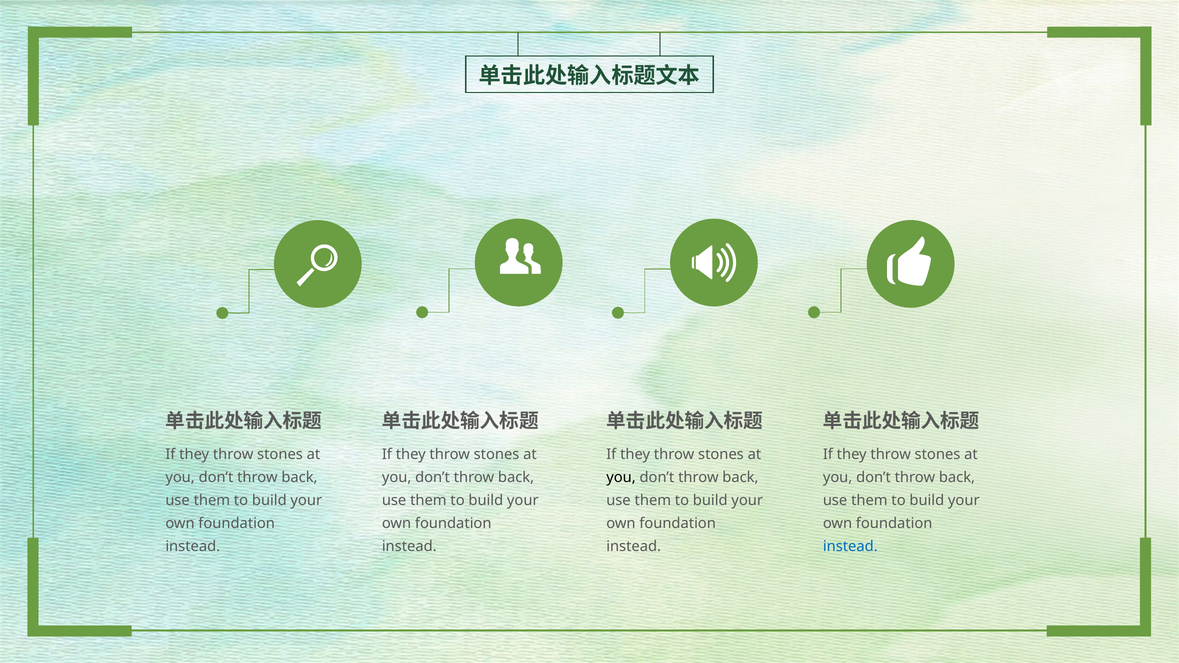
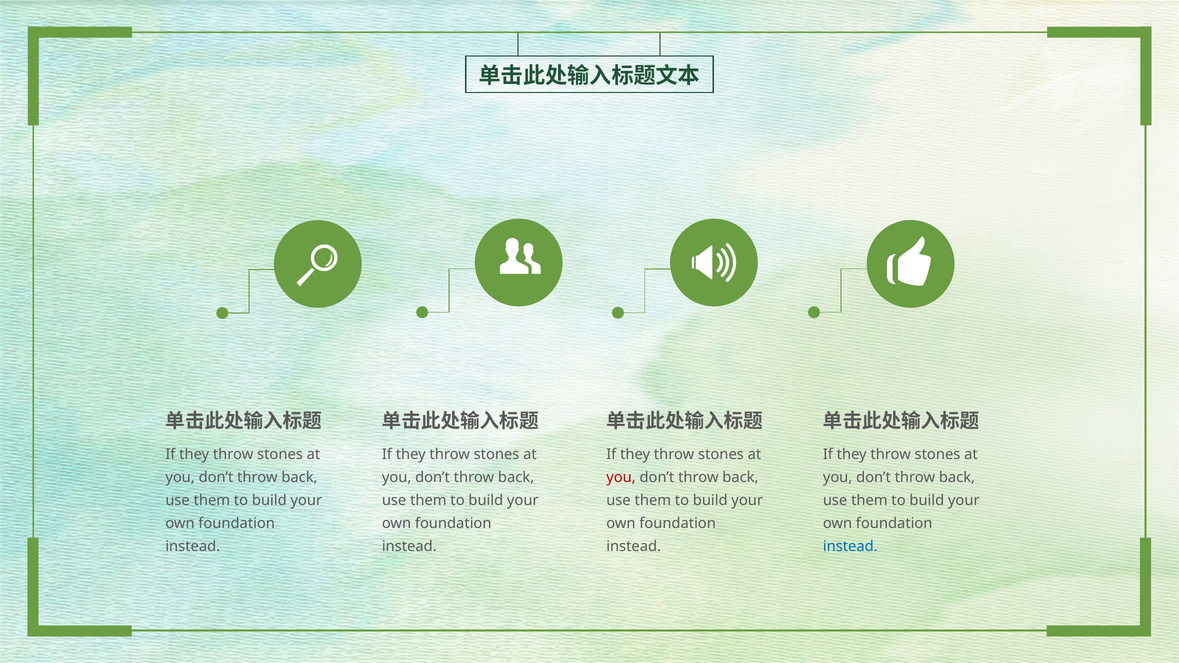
you at (621, 478) colour: black -> red
